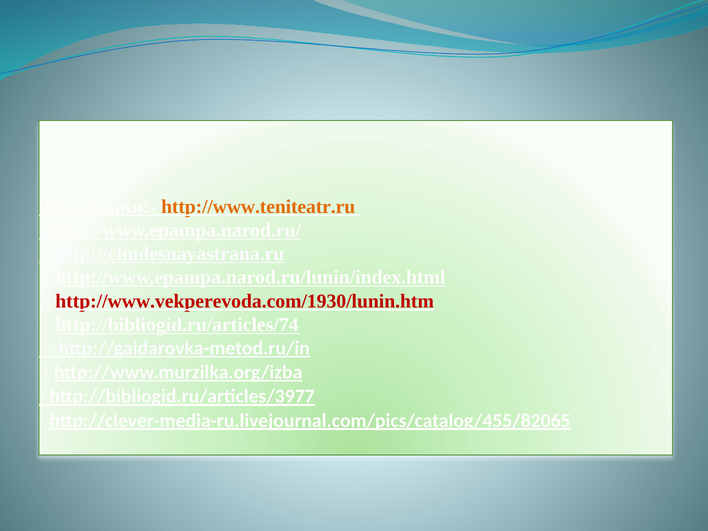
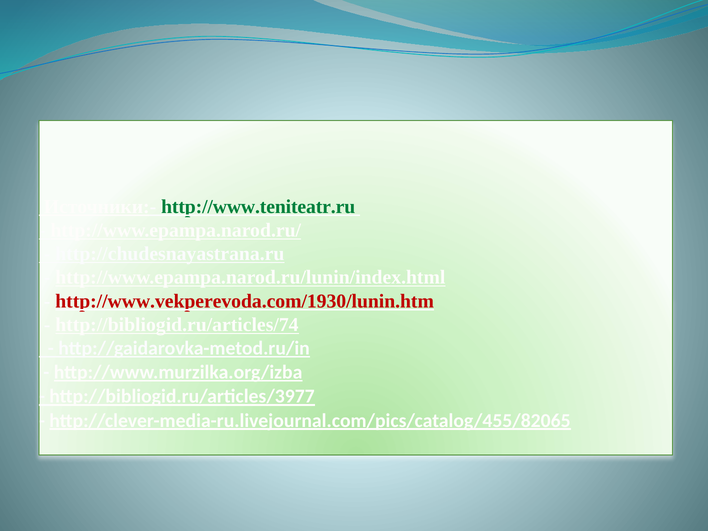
http://www.teniteatr.ru colour: orange -> green
